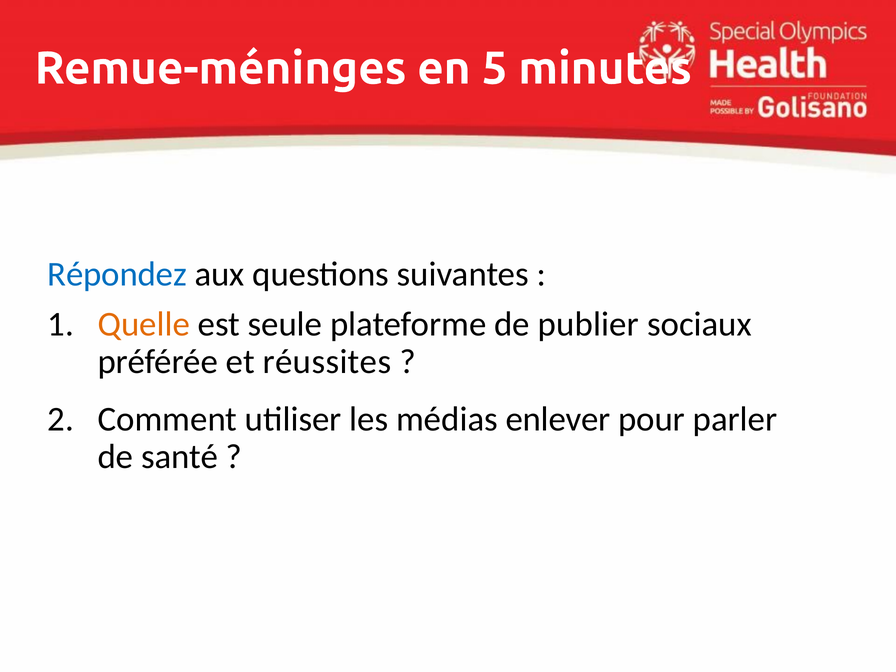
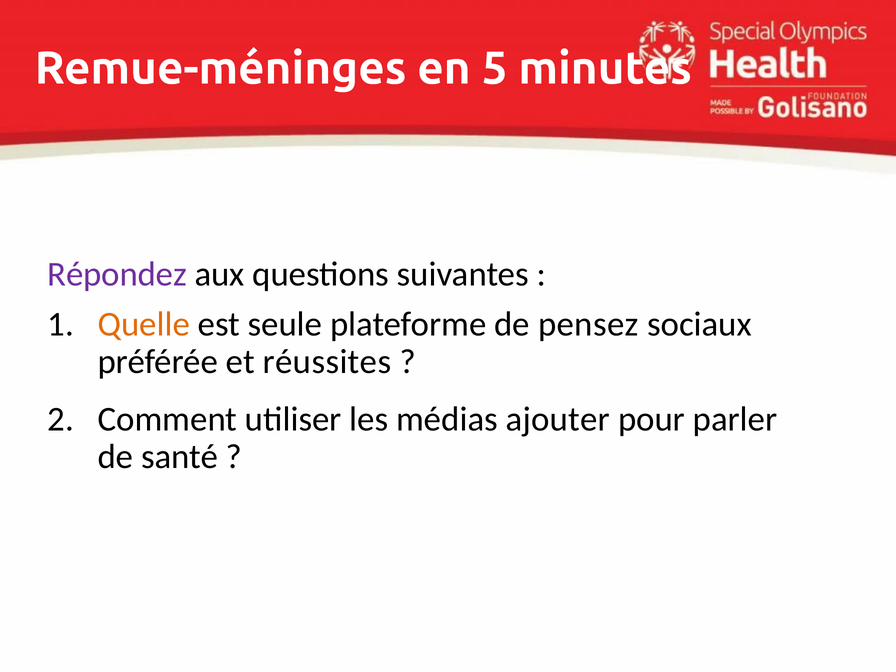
Répondez colour: blue -> purple
publier: publier -> pensez
enlever: enlever -> ajouter
